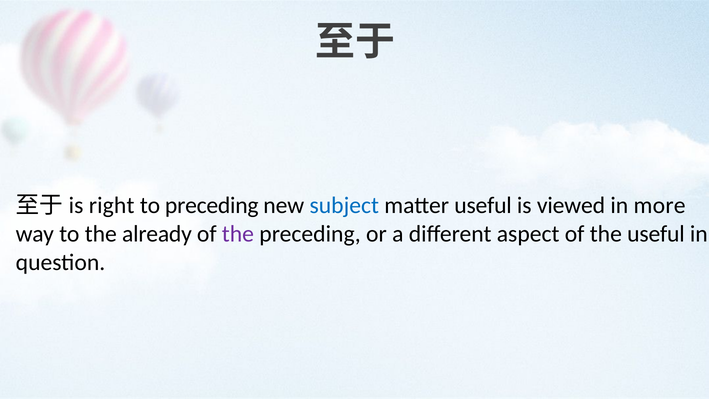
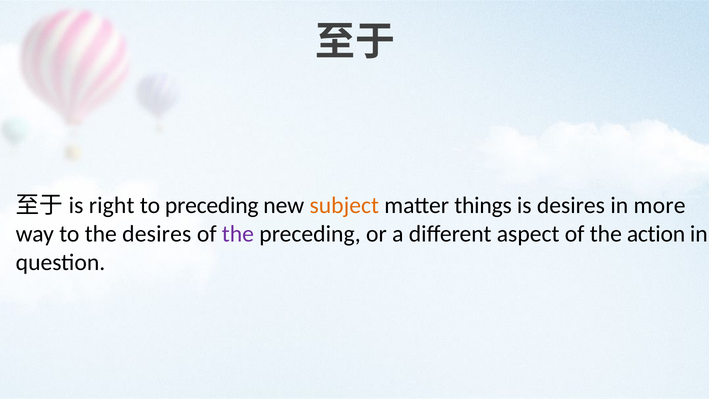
subject colour: blue -> orange
matter useful: useful -> things
is viewed: viewed -> desires
the already: already -> desires
the useful: useful -> action
